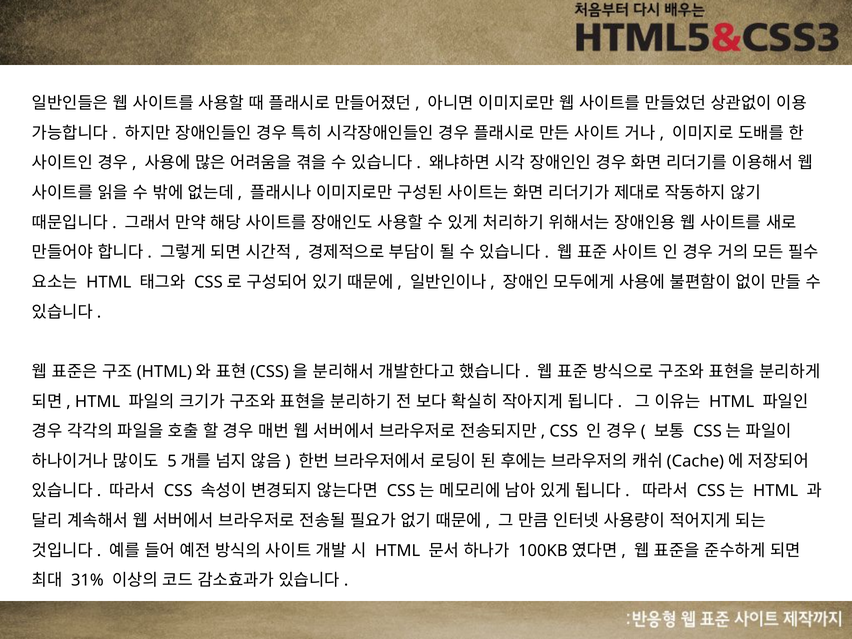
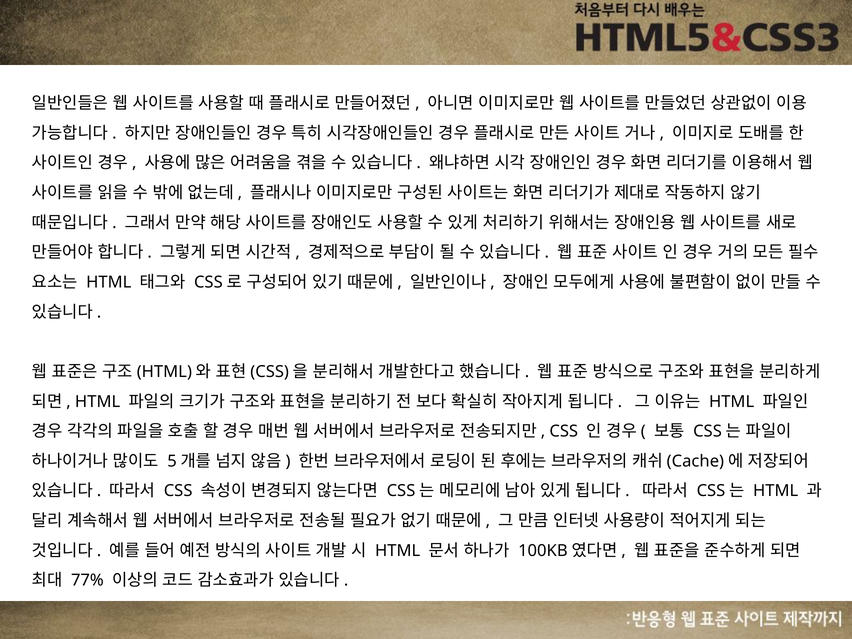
31%: 31% -> 77%
